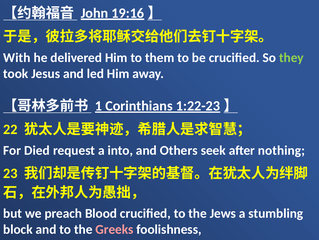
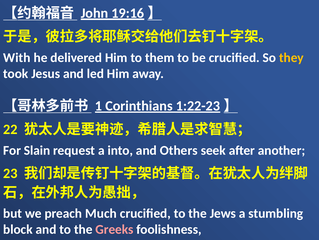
they colour: light green -> yellow
Died: Died -> Slain
nothing: nothing -> another
Blood: Blood -> Much
